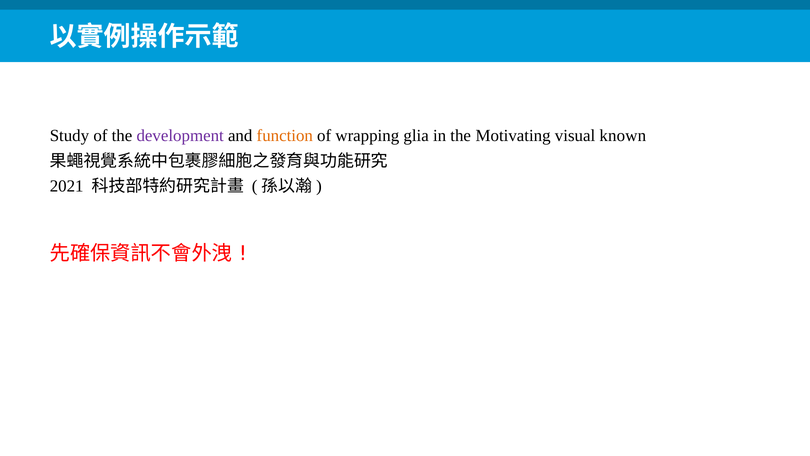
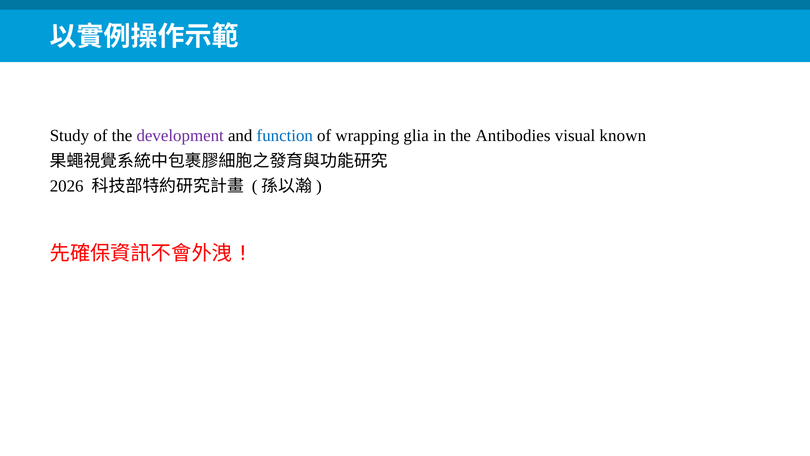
function colour: orange -> blue
Motivating: Motivating -> Antibodies
2021: 2021 -> 2026
